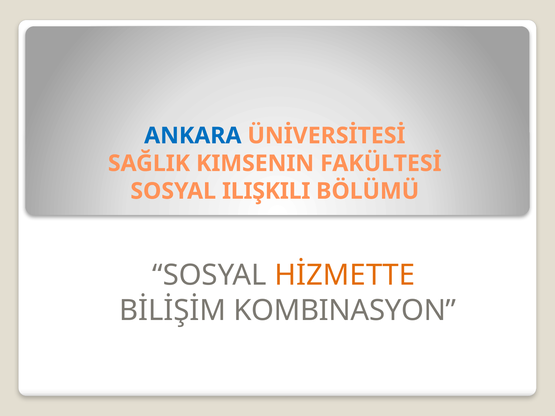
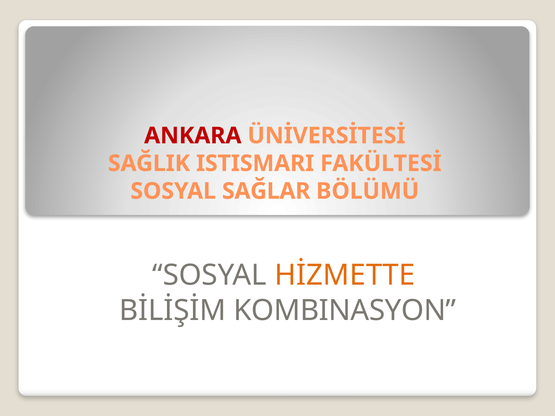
ANKARA colour: blue -> red
KIMSENIN: KIMSENIN -> ISTISMARI
ILIŞKILI: ILIŞKILI -> SAĞLAR
